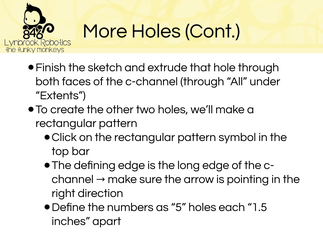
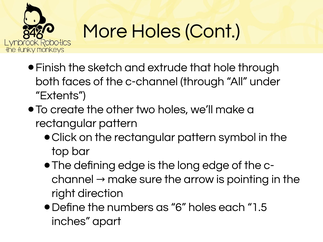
5: 5 -> 6
